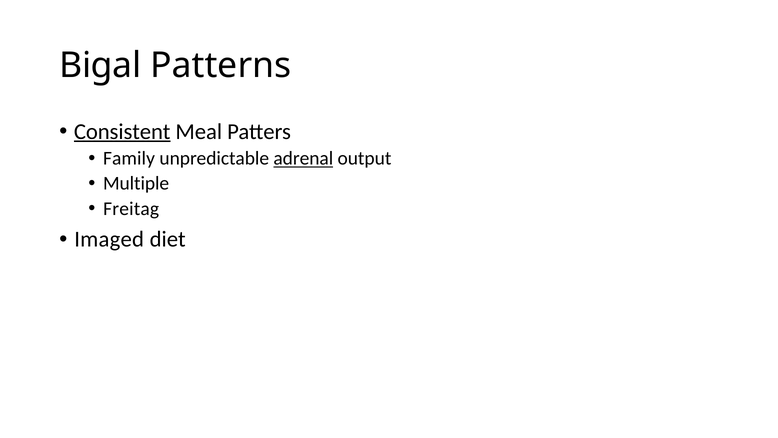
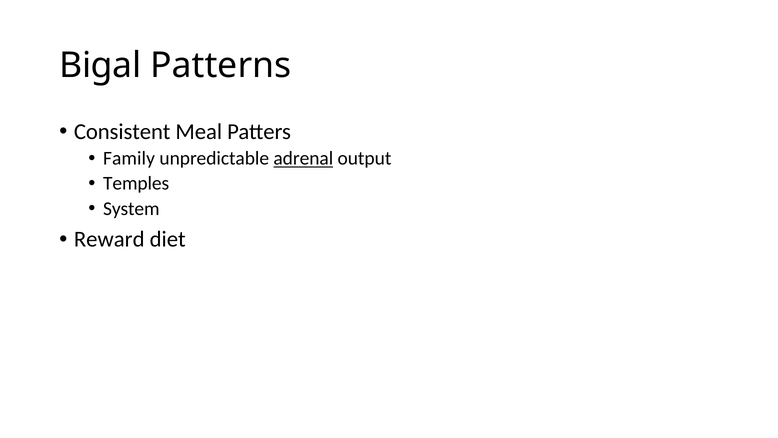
Consistent underline: present -> none
Multiple: Multiple -> Temples
Freitag: Freitag -> System
Imaged: Imaged -> Reward
